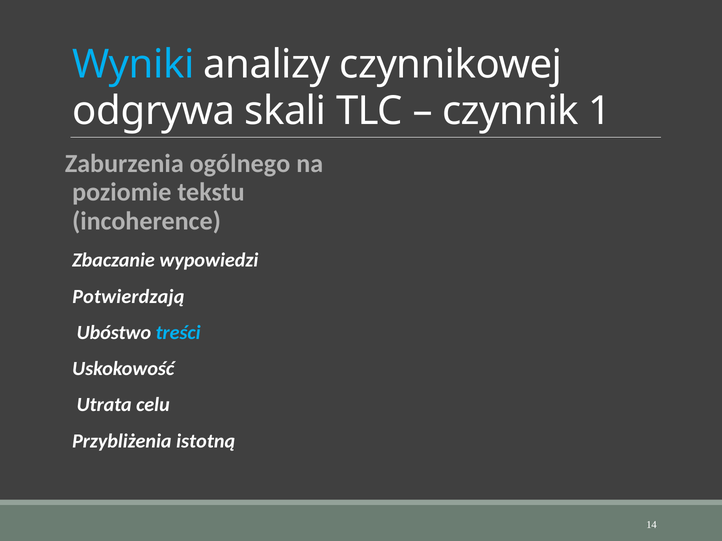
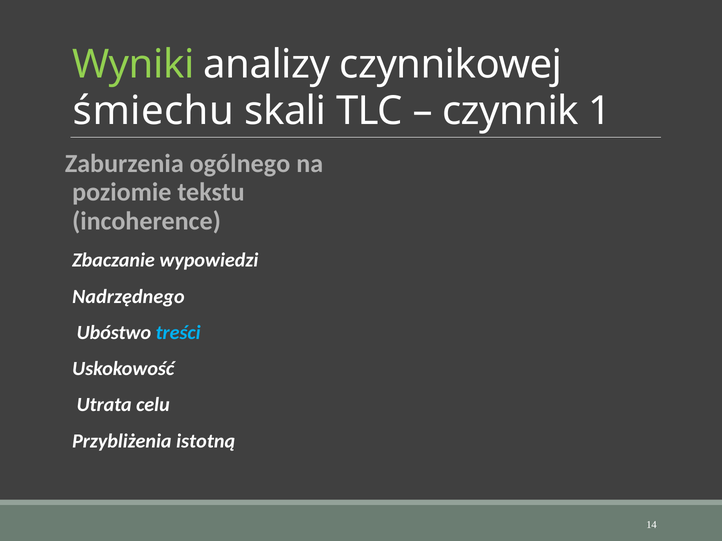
Wyniki colour: light blue -> light green
odgrywa: odgrywa -> śmiechu
Potwierdzają: Potwierdzają -> Nadrzędnego
